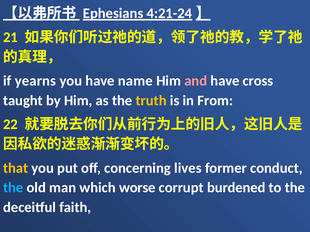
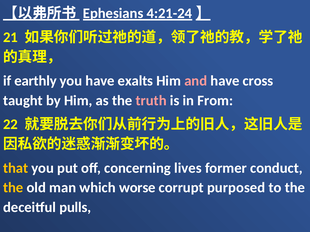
yearns: yearns -> earthly
name: name -> exalts
truth colour: yellow -> pink
the at (13, 188) colour: light blue -> yellow
burdened: burdened -> purposed
faith: faith -> pulls
